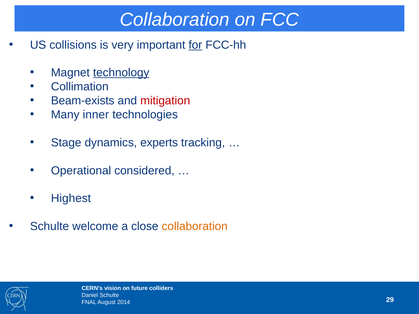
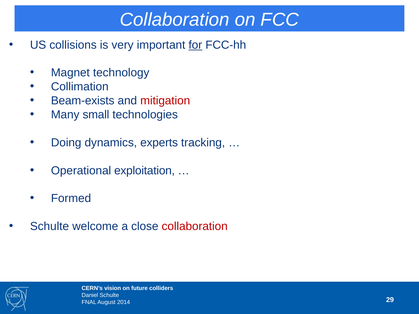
technology underline: present -> none
inner: inner -> small
Stage: Stage -> Doing
considered: considered -> exploitation
Highest: Highest -> Formed
collaboration at (195, 227) colour: orange -> red
